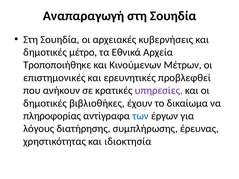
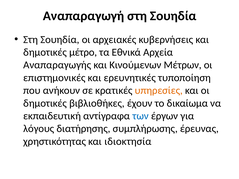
Τροποποιήθηκε: Τροποποιήθηκε -> Αναπαραγωγής
προβλεφθεί: προβλεφθεί -> τυποποίηση
υπηρεσίες colour: purple -> orange
πληροφορίας: πληροφορίας -> εκπαιδευτική
